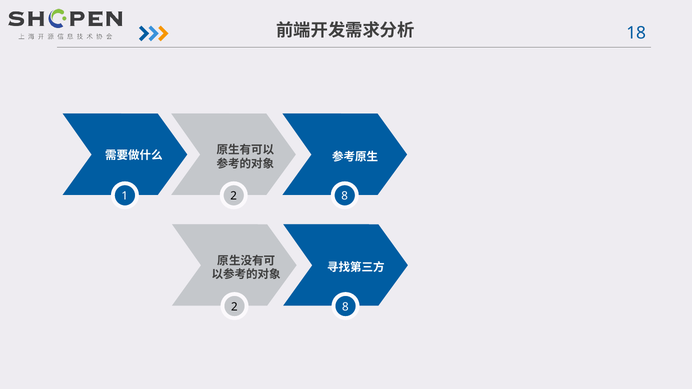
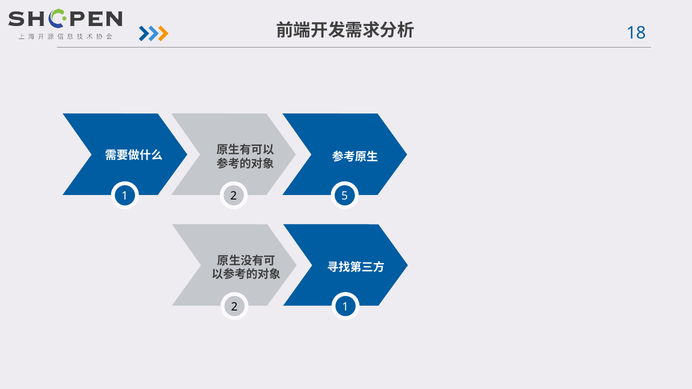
1 2 8: 8 -> 5
8 at (345, 307): 8 -> 1
